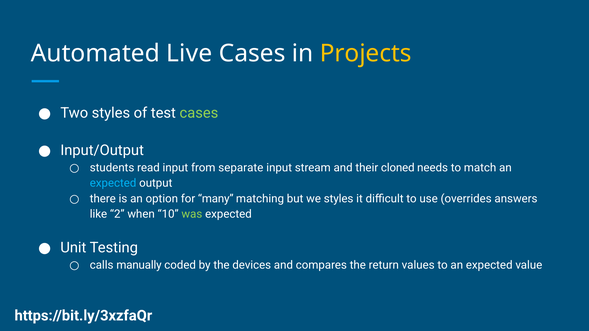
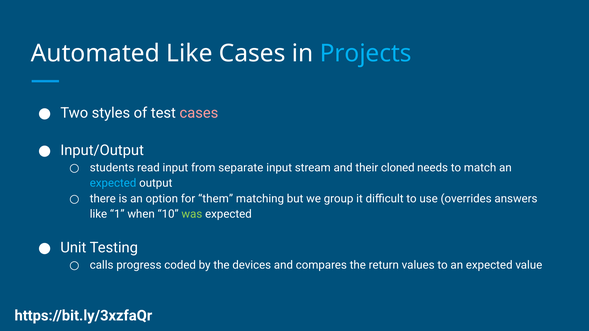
Automated Live: Live -> Like
Projects colour: yellow -> light blue
cases at (199, 113) colour: light green -> pink
many: many -> them
we styles: styles -> group
2: 2 -> 1
manually: manually -> progress
